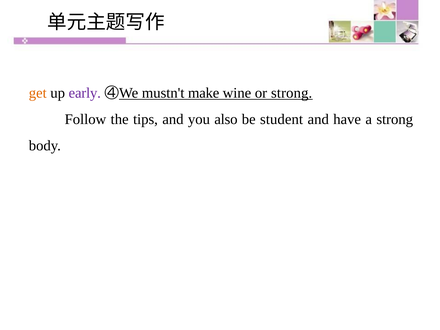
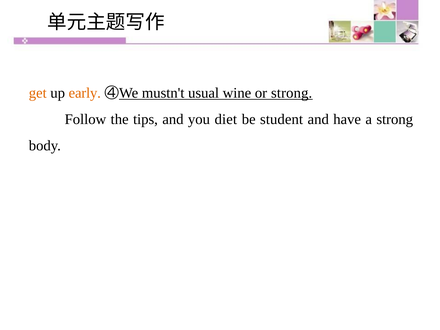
early colour: purple -> orange
make: make -> usual
also: also -> diet
